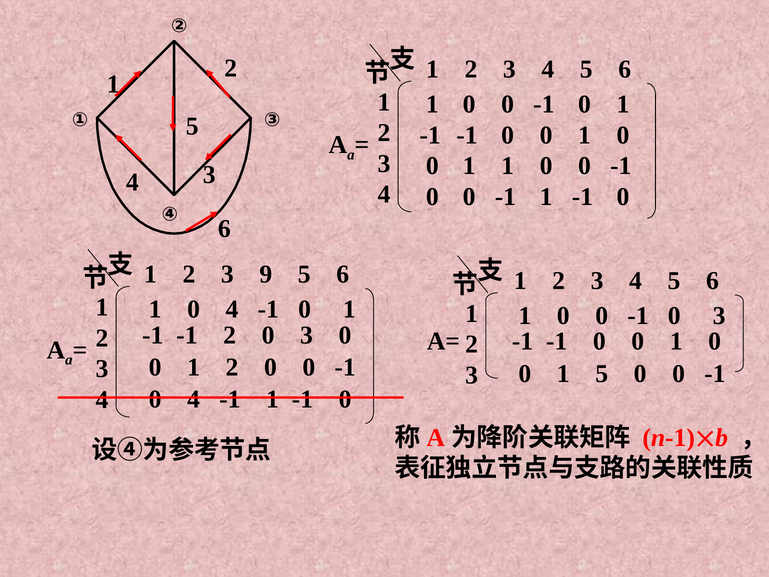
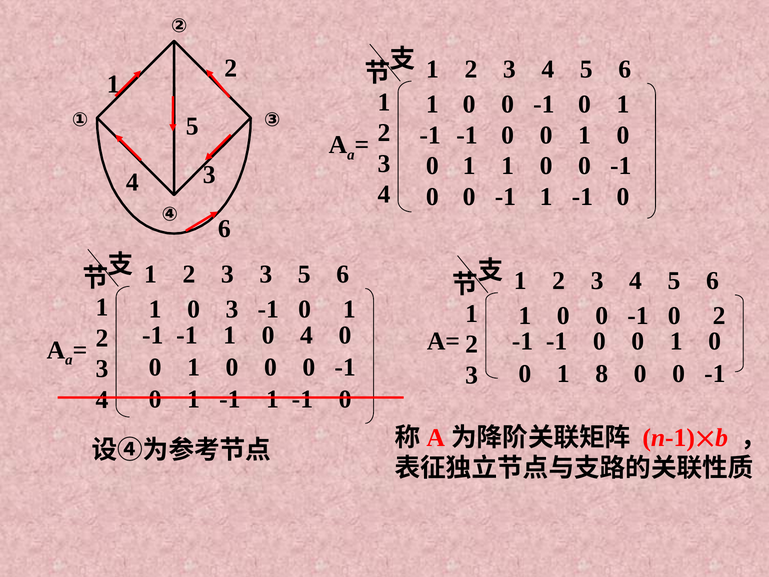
3 9: 9 -> 3
1 0 4: 4 -> 3
-1 0 3: 3 -> 2
-1 -1 2: 2 -> 1
3 at (306, 335): 3 -> 4
2 at (232, 367): 2 -> 0
1 5: 5 -> 8
4 at (194, 399): 4 -> 1
